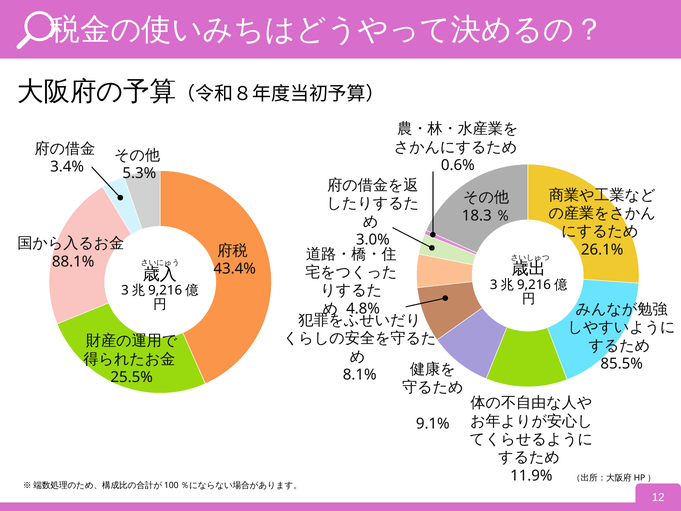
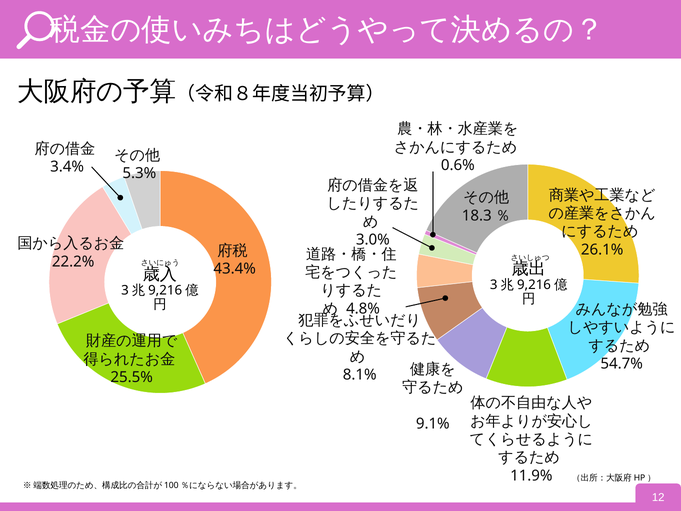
88.1%: 88.1% -> 22.2%
85.5%: 85.5% -> 54.7%
